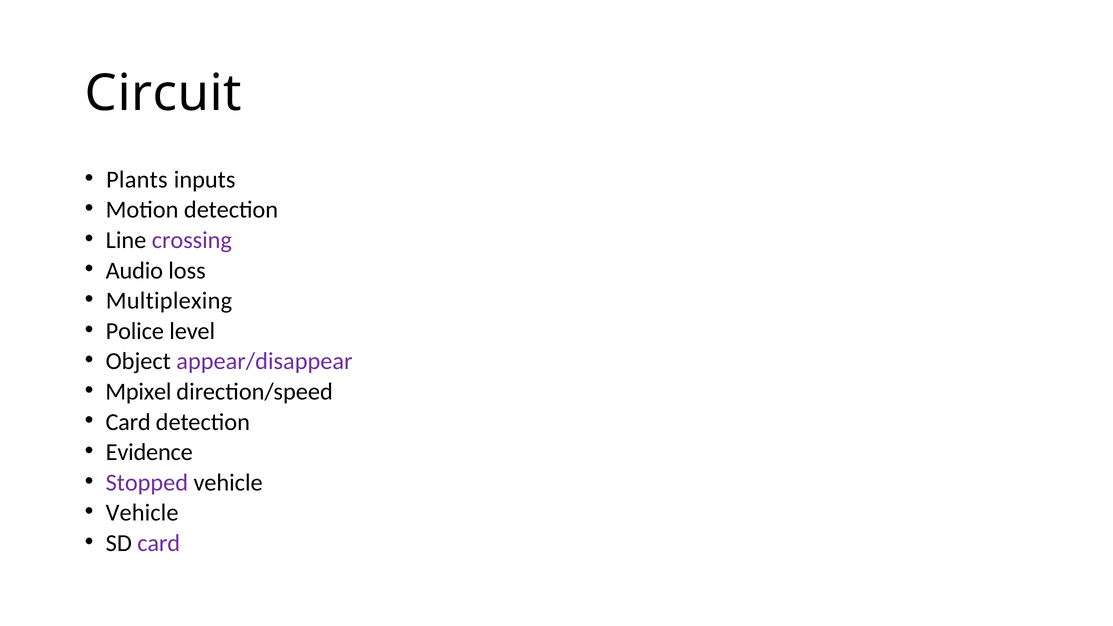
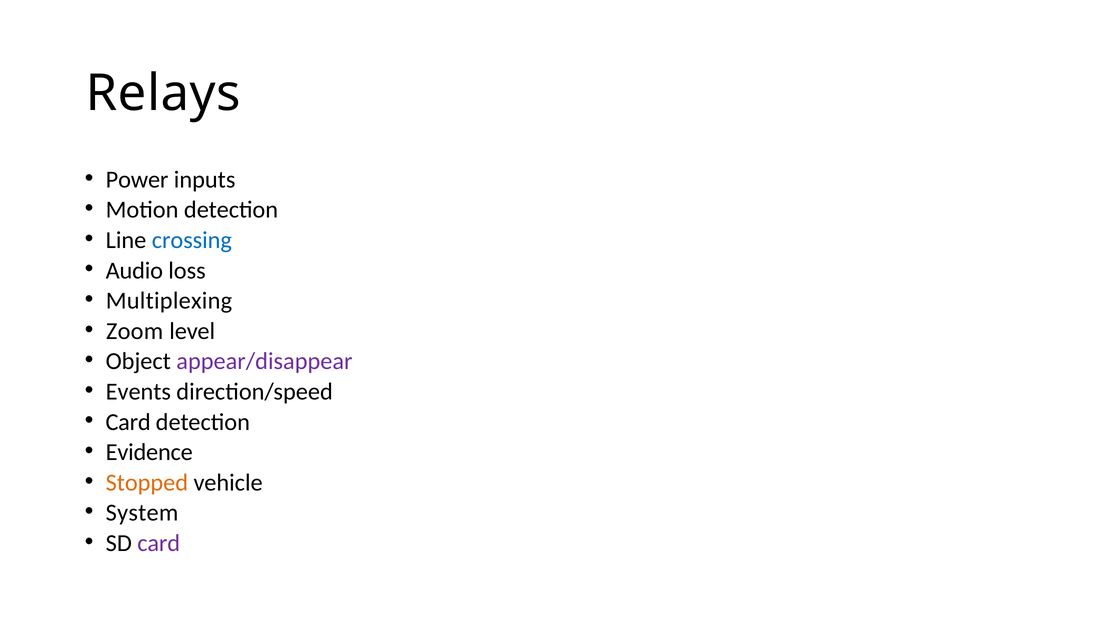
Circuit: Circuit -> Relays
Plants: Plants -> Power
crossing colour: purple -> blue
Police: Police -> Zoom
Mpixel: Mpixel -> Events
Stopped colour: purple -> orange
Vehicle at (142, 513): Vehicle -> System
